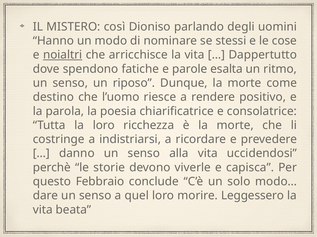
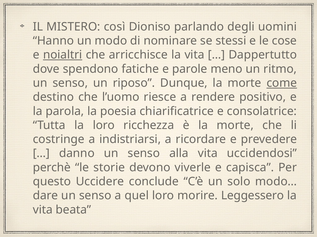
esalta: esalta -> meno
come underline: none -> present
Febbraio: Febbraio -> Uccidere
